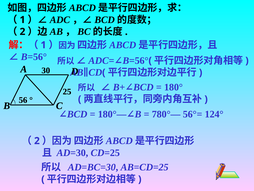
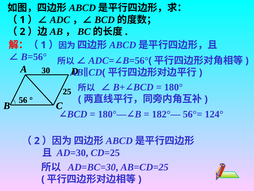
780°—: 780°— -> 182°—
